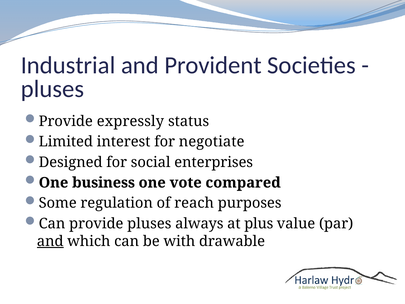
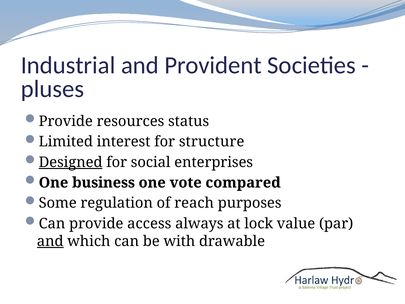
expressly: expressly -> resources
negotiate: negotiate -> structure
Designed underline: none -> present
provide pluses: pluses -> access
plus: plus -> lock
